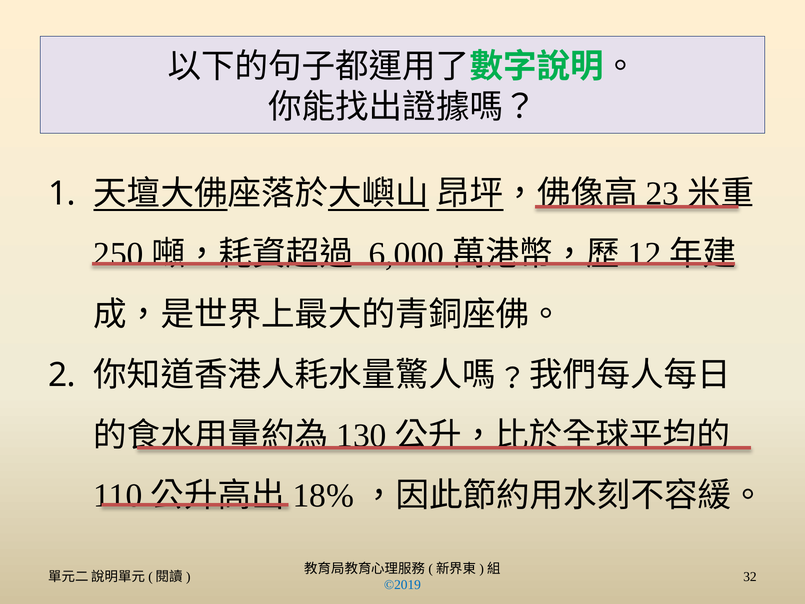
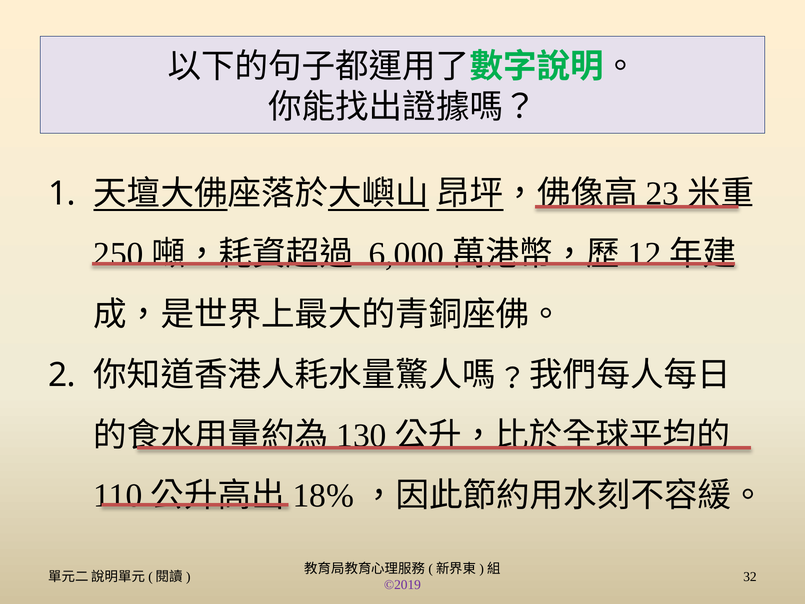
©2019 colour: blue -> purple
